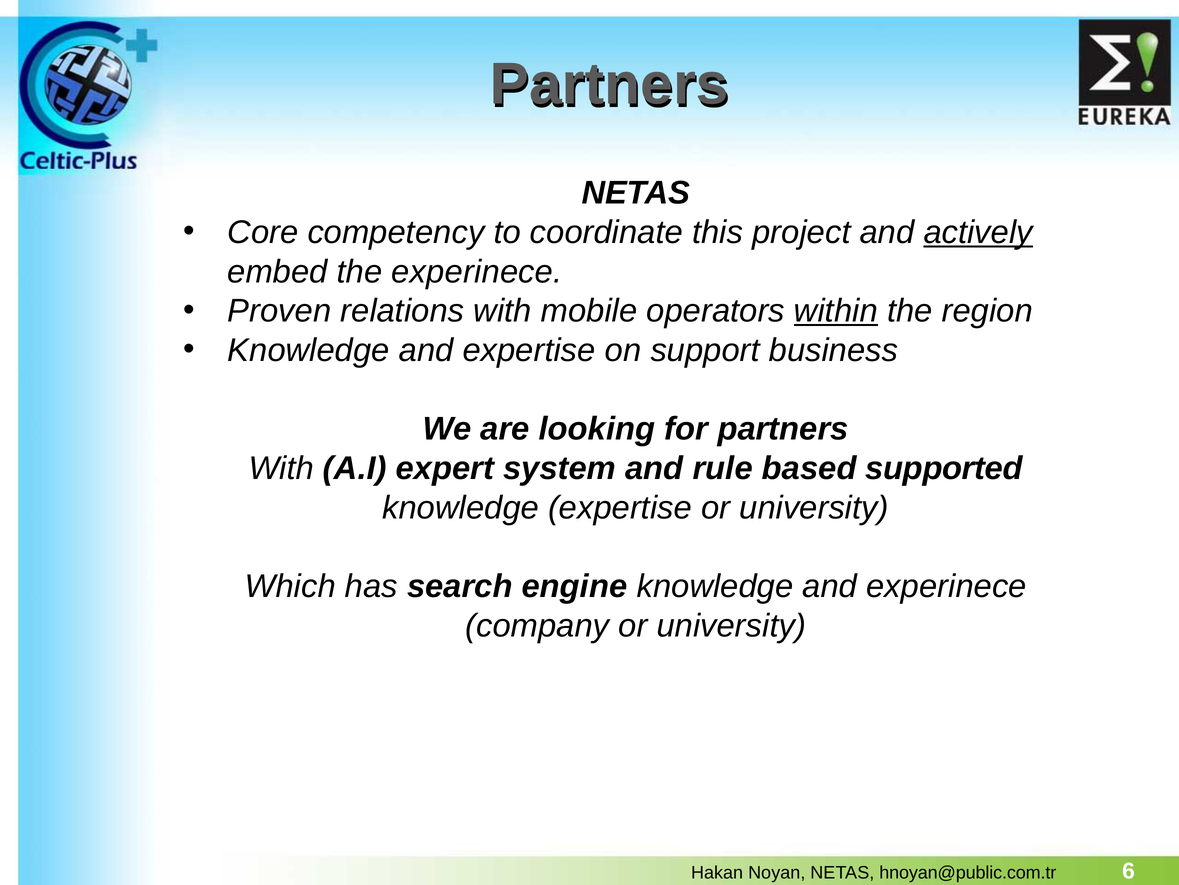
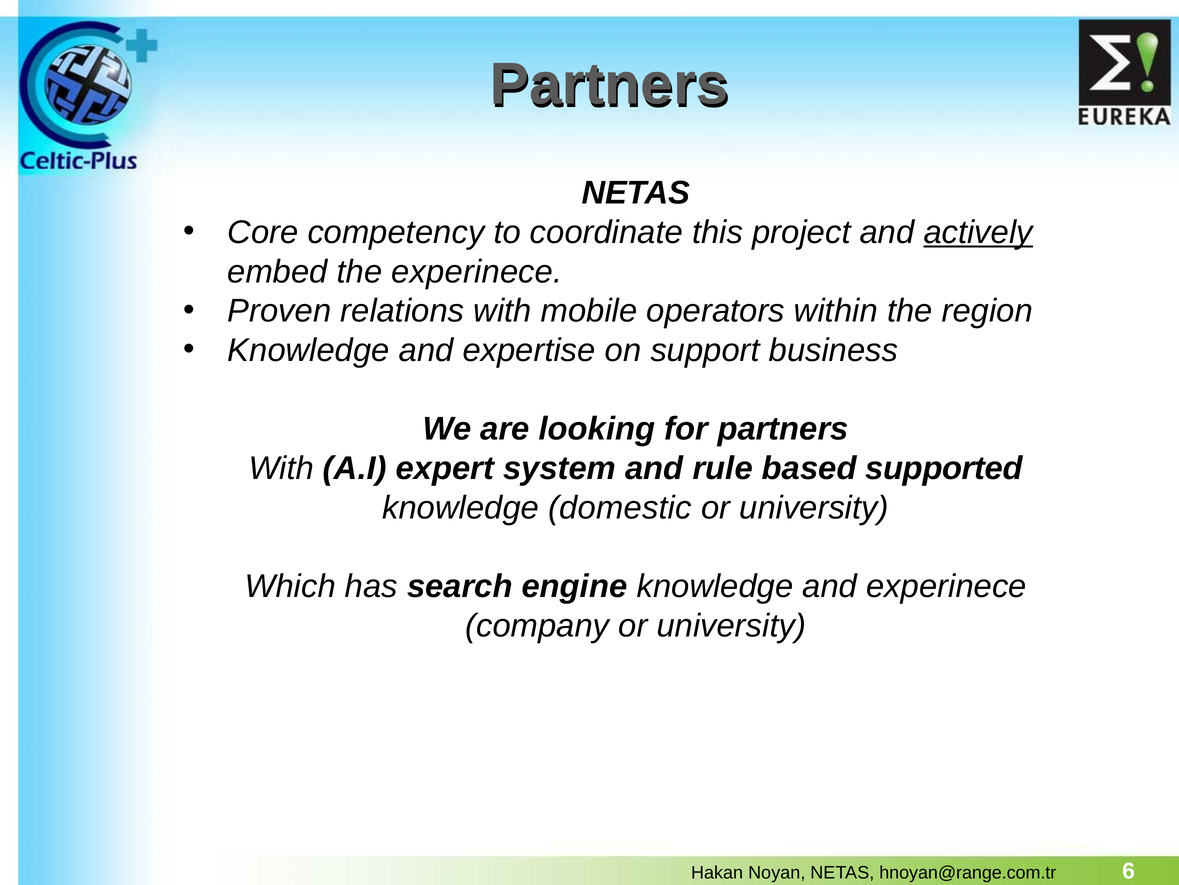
within underline: present -> none
knowledge expertise: expertise -> domestic
hnoyan@public.com.tr: hnoyan@public.com.tr -> hnoyan@range.com.tr
